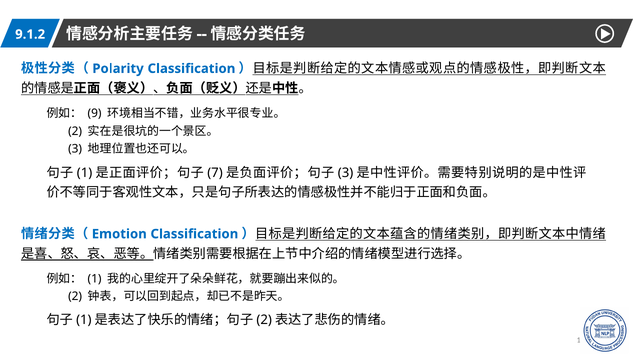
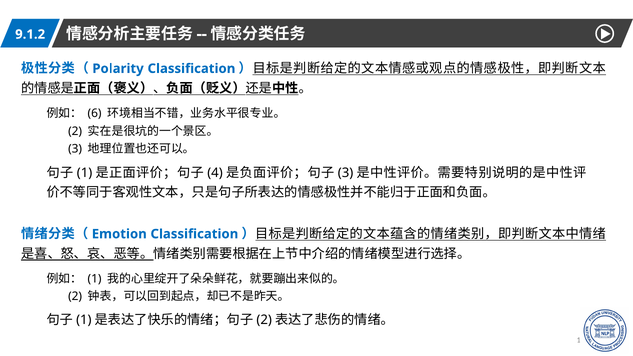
9: 9 -> 6
7: 7 -> 4
